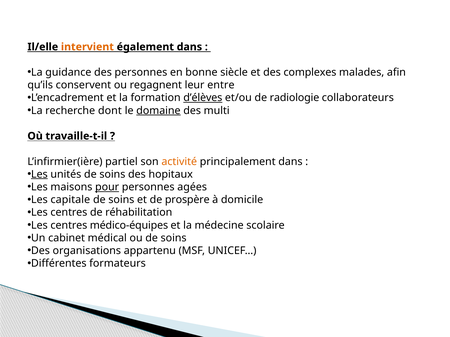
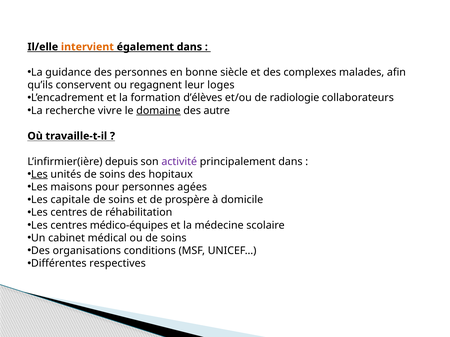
entre: entre -> loges
d’élèves underline: present -> none
dont: dont -> vivre
multi: multi -> autre
partiel: partiel -> depuis
activité colour: orange -> purple
pour underline: present -> none
appartenu: appartenu -> conditions
formateurs: formateurs -> respectives
